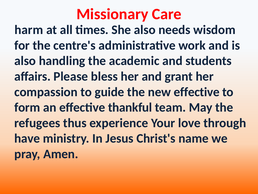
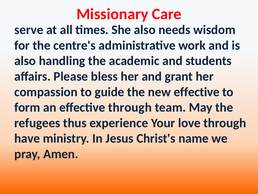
harm: harm -> serve
effective thankful: thankful -> through
